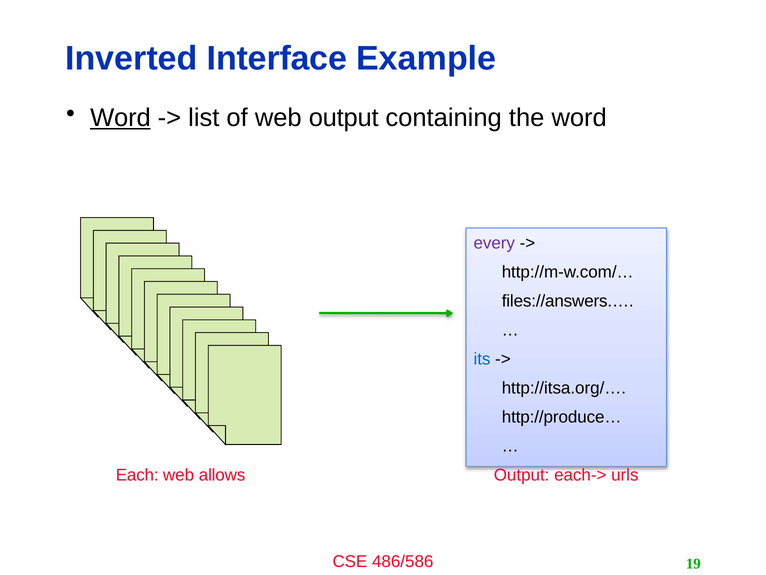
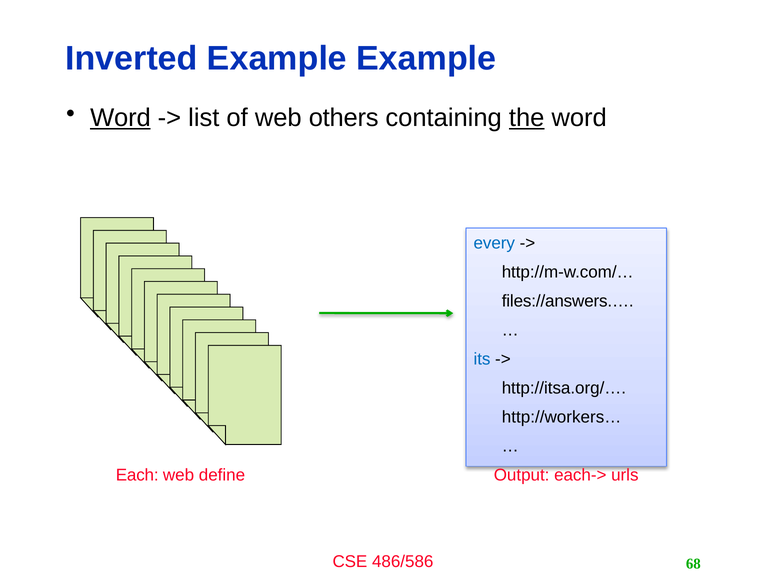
Inverted Interface: Interface -> Example
web output: output -> others
the underline: none -> present
every colour: purple -> blue
http://produce…: http://produce… -> http://workers…
allows: allows -> define
19: 19 -> 68
